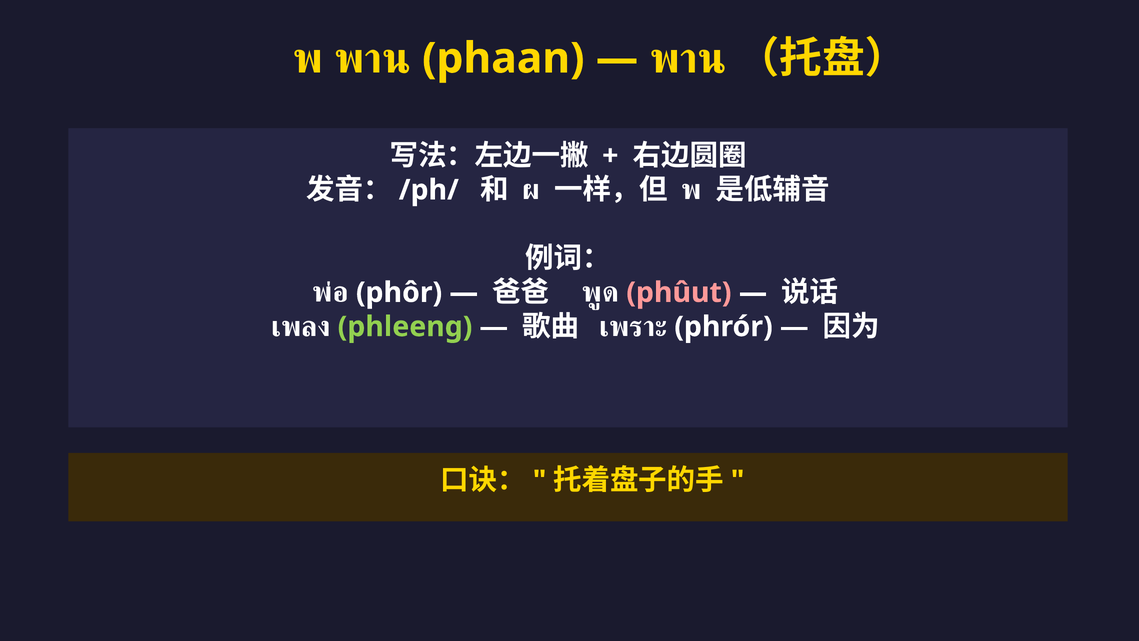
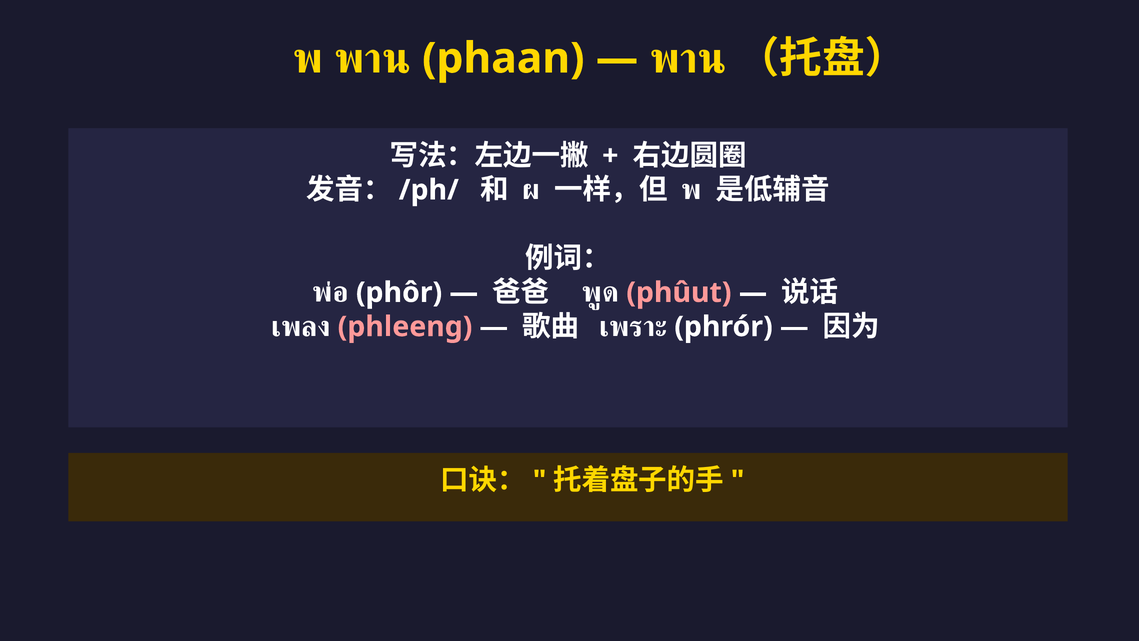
phleeng colour: light green -> pink
